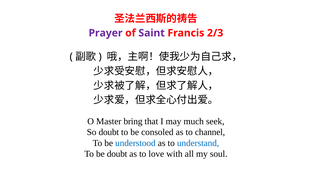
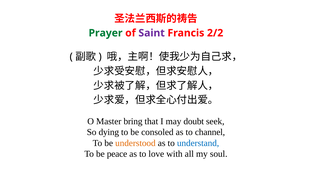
Prayer colour: purple -> green
2/3: 2/3 -> 2/2
much: much -> doubt
So doubt: doubt -> dying
understood colour: blue -> orange
be doubt: doubt -> peace
